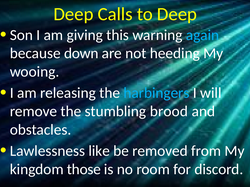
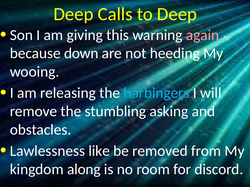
again colour: light blue -> pink
brood: brood -> asking
those: those -> along
